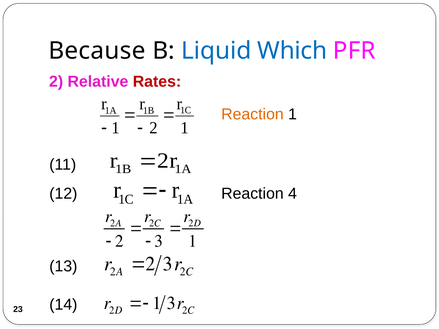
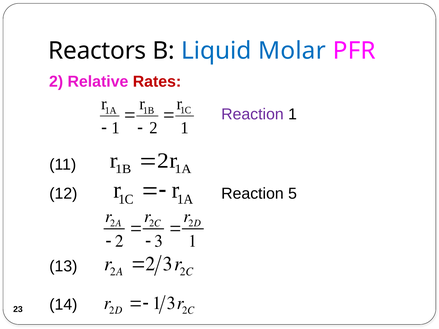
Because: Because -> Reactors
Which: Which -> Molar
Reaction at (252, 114) colour: orange -> purple
4: 4 -> 5
